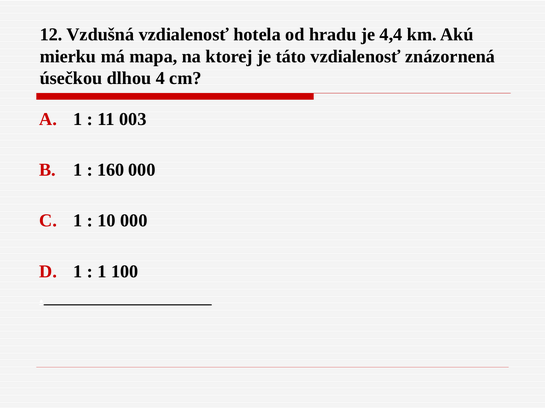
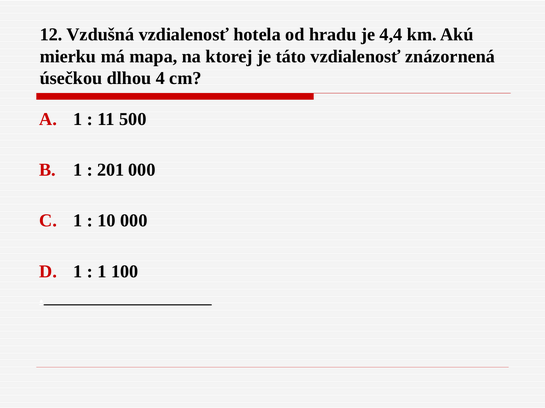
003: 003 -> 500
160: 160 -> 201
